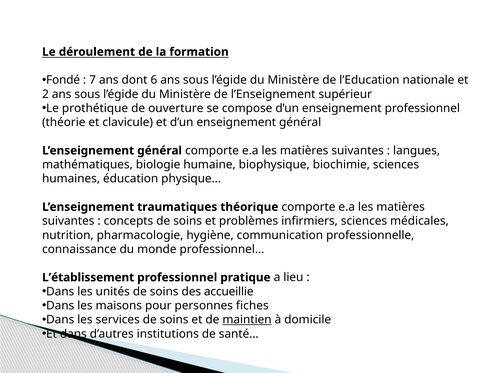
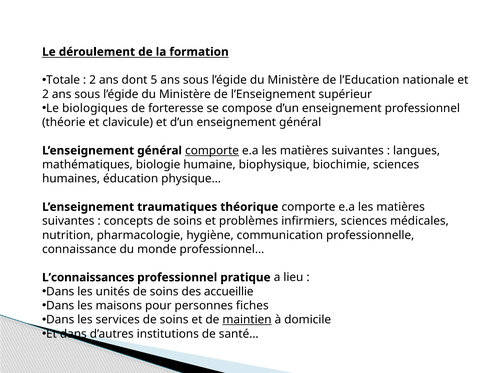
Fondé: Fondé -> Totale
7 at (93, 80): 7 -> 2
6: 6 -> 5
prothétique: prothétique -> biologiques
ouverture: ouverture -> forteresse
comporte at (212, 151) underline: none -> present
L’établissement: L’établissement -> L’connaissances
